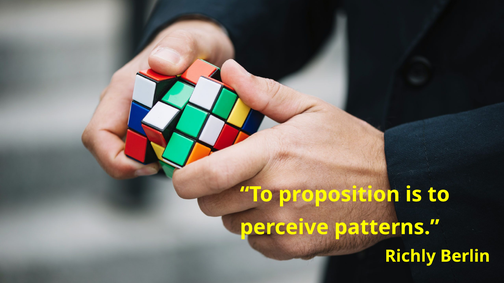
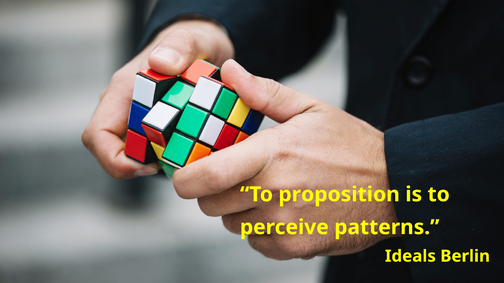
Richly: Richly -> Ideals
